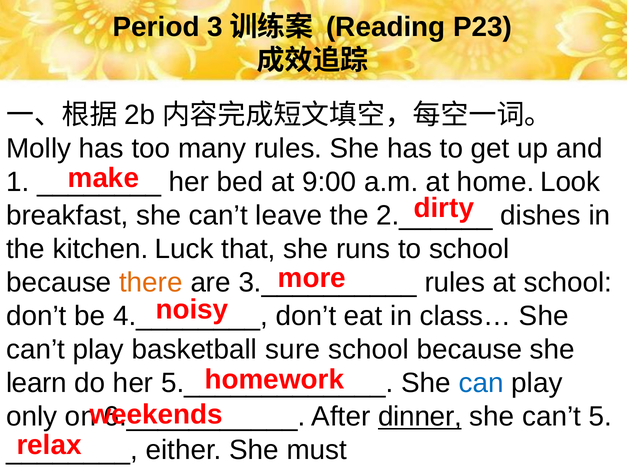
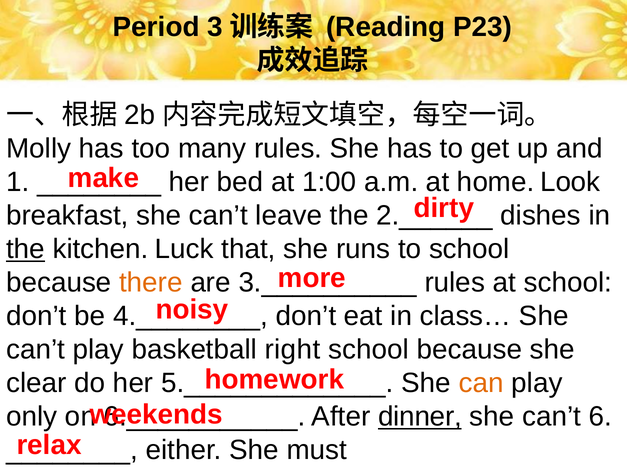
9:00: 9:00 -> 1:00
the at (25, 249) underline: none -> present
sure: sure -> right
learn: learn -> clear
can colour: blue -> orange
5: 5 -> 6
